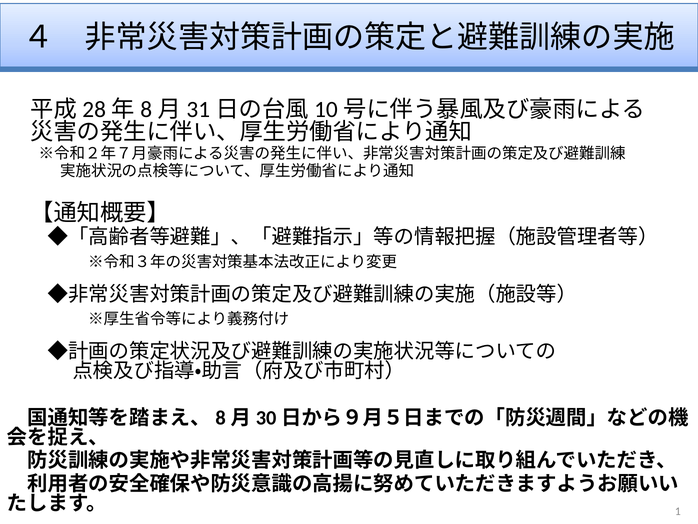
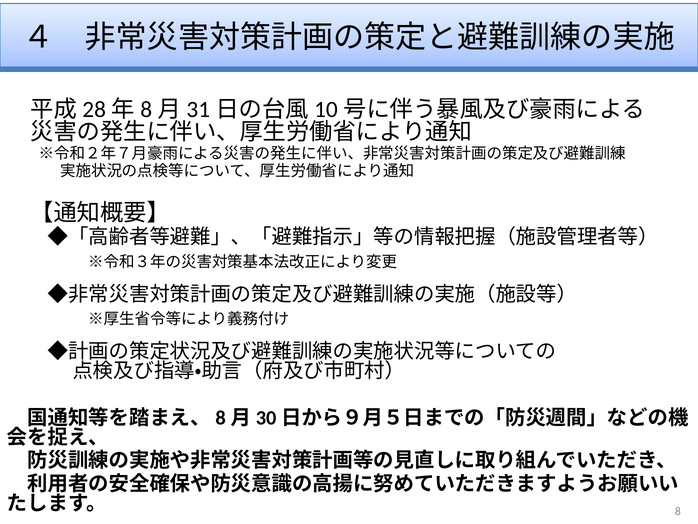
1: 1 -> 8
